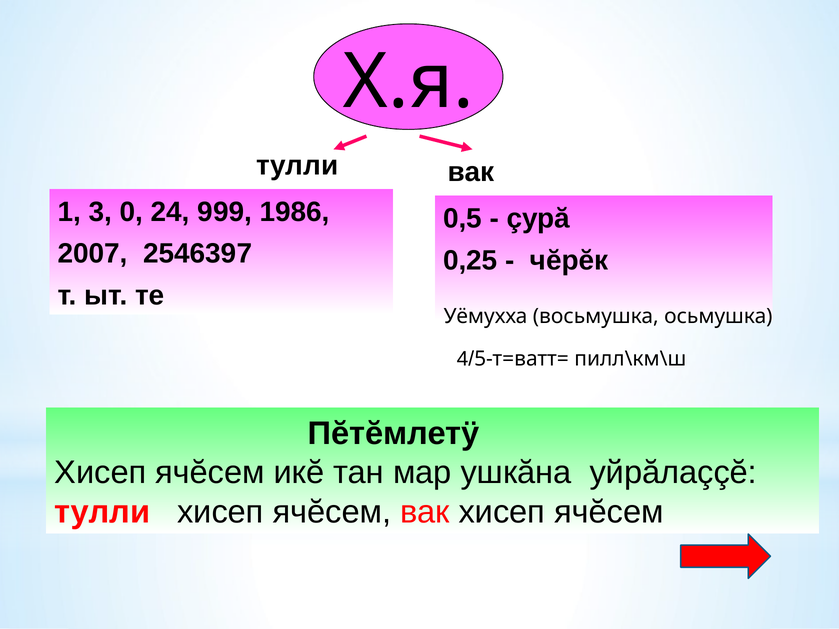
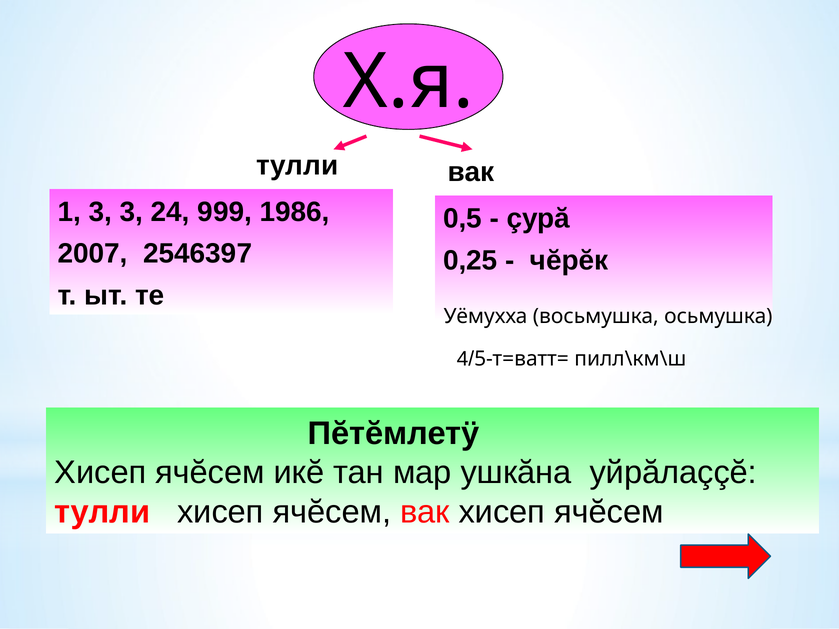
3 0: 0 -> 3
